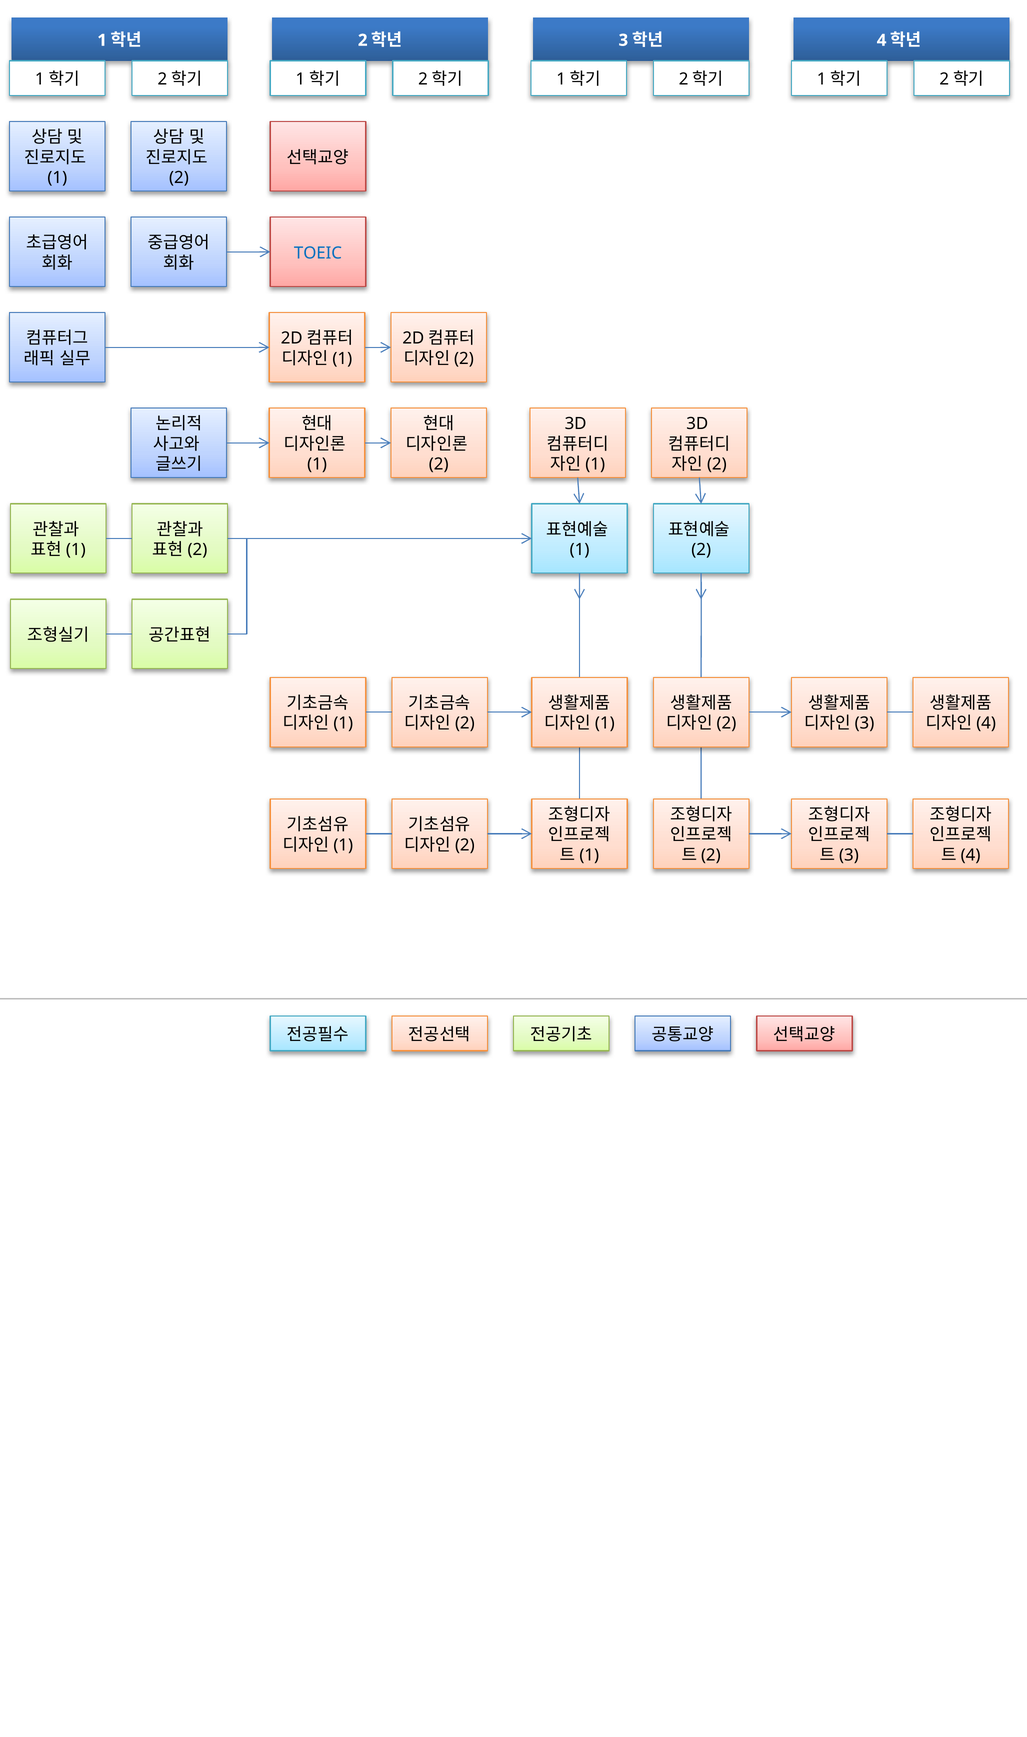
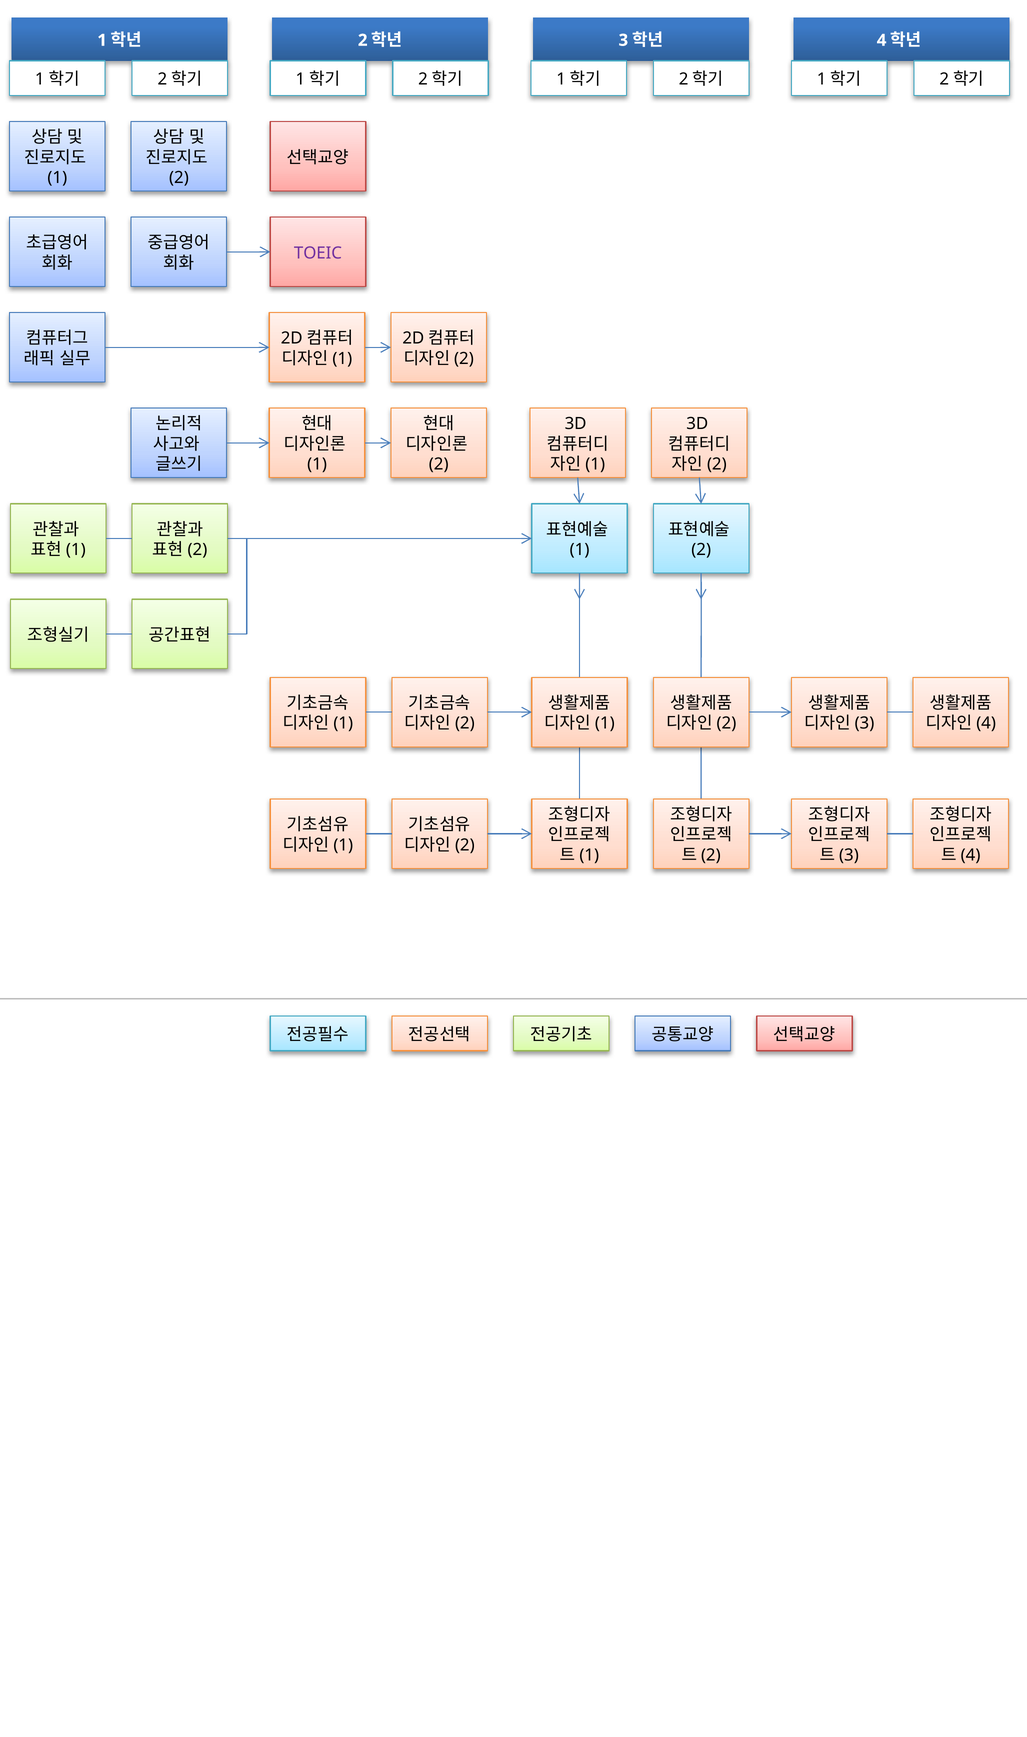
TOEIC colour: blue -> purple
